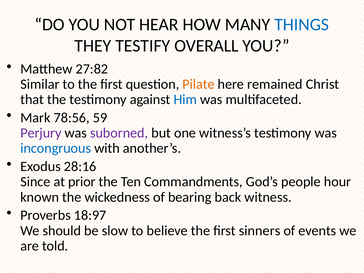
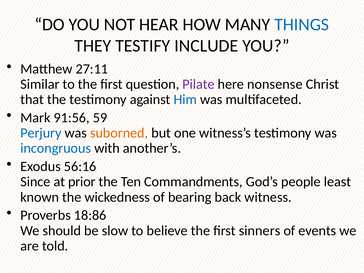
OVERALL: OVERALL -> INCLUDE
27:82: 27:82 -> 27:11
Pilate colour: orange -> purple
remained: remained -> nonsense
78:56: 78:56 -> 91:56
Perjury colour: purple -> blue
suborned colour: purple -> orange
28:16: 28:16 -> 56:16
hour: hour -> least
18:97: 18:97 -> 18:86
